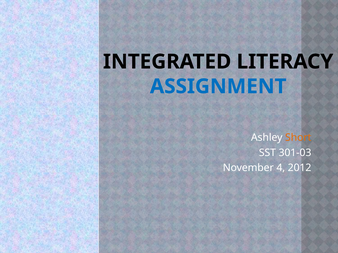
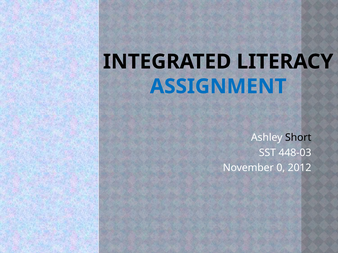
Short colour: orange -> black
301-03: 301-03 -> 448-03
4: 4 -> 0
